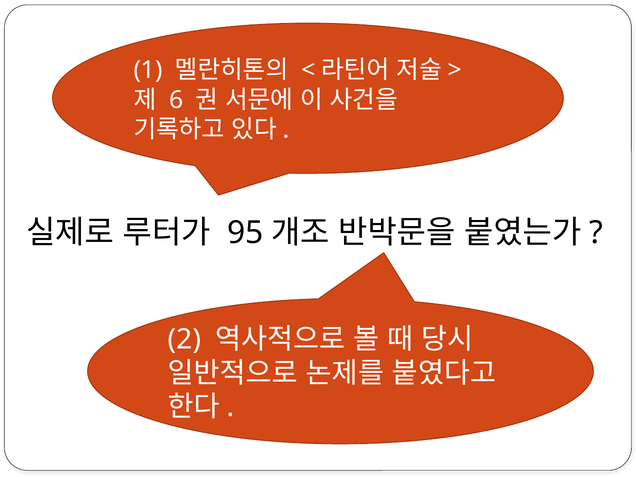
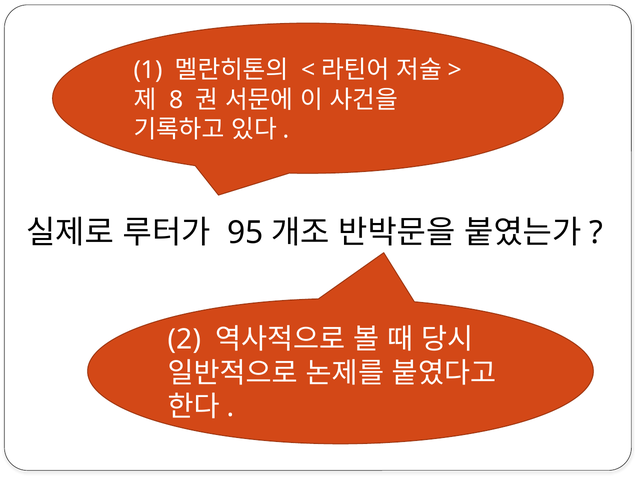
6: 6 -> 8
